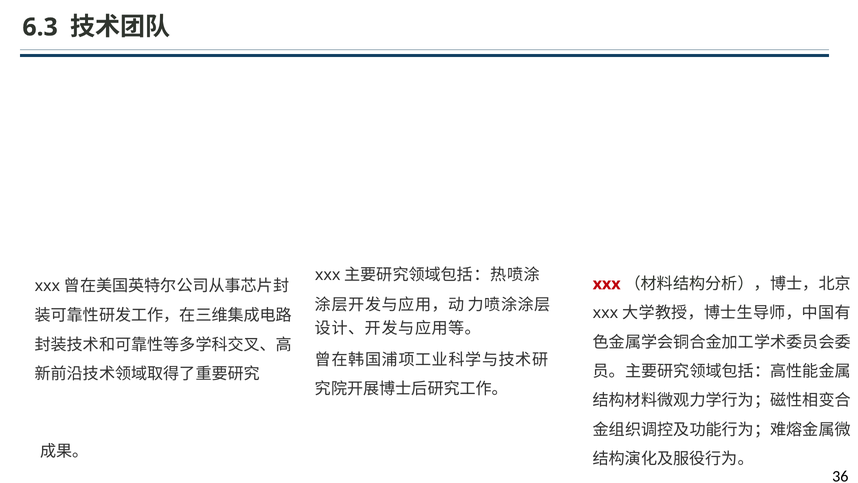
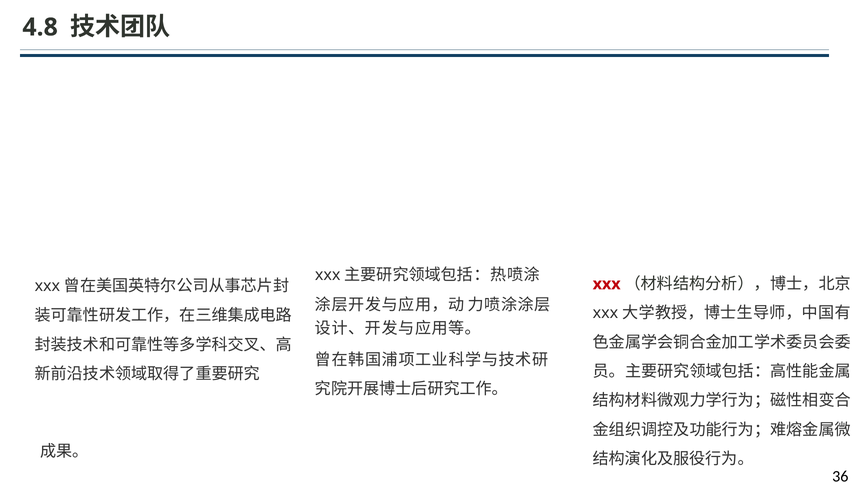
6.3: 6.3 -> 4.8
